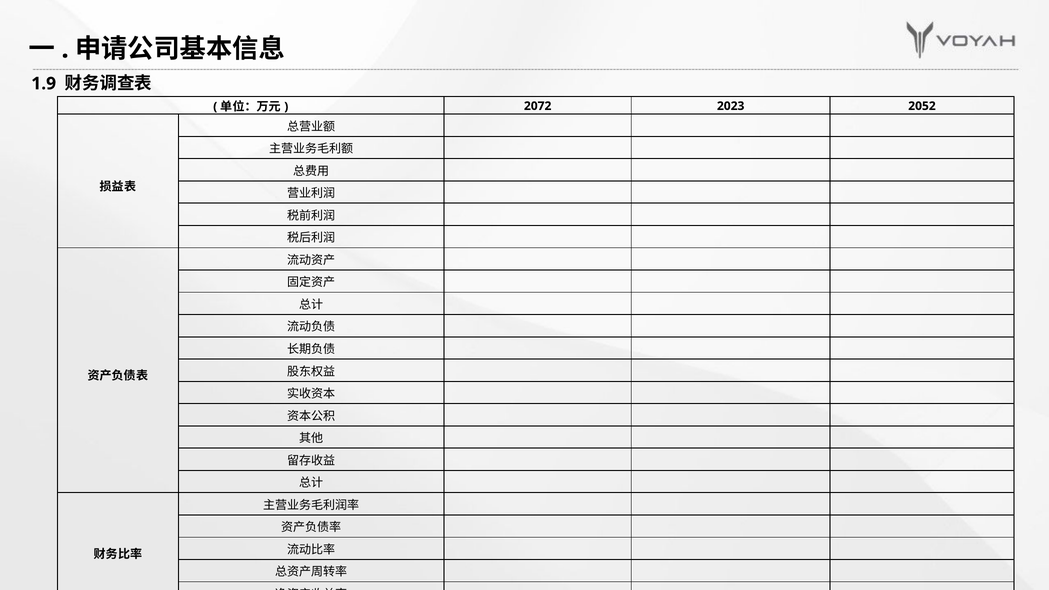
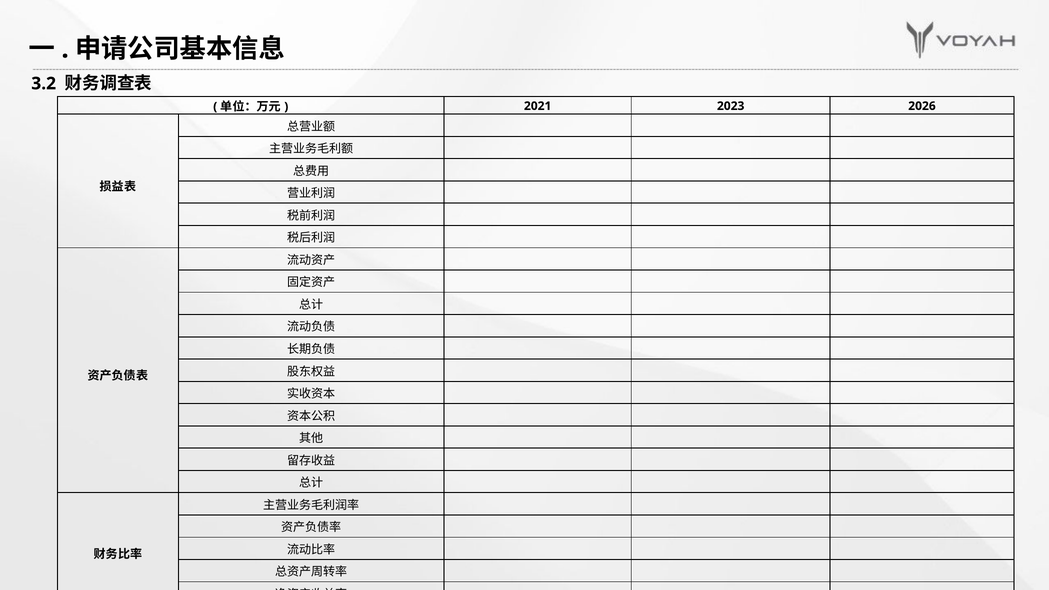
1.9: 1.9 -> 3.2
2072: 2072 -> 2021
2052: 2052 -> 2026
